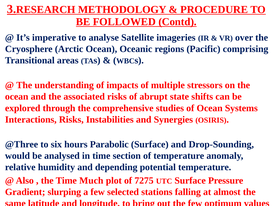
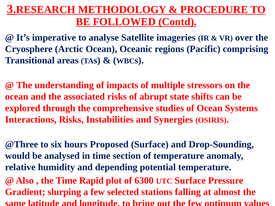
Parabolic: Parabolic -> Proposed
Much: Much -> Rapid
7275: 7275 -> 6300
